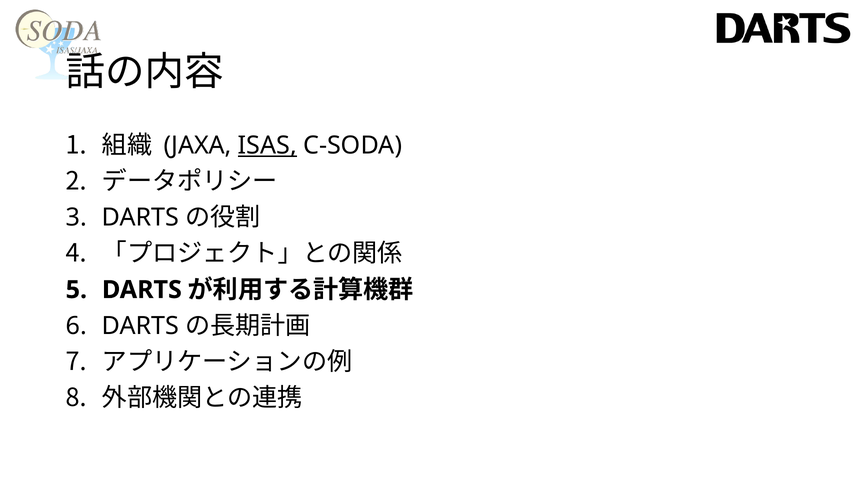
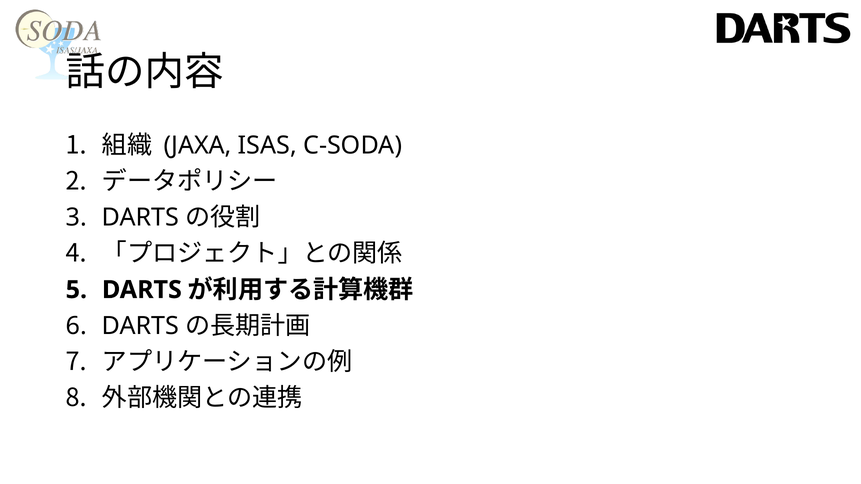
ISAS underline: present -> none
